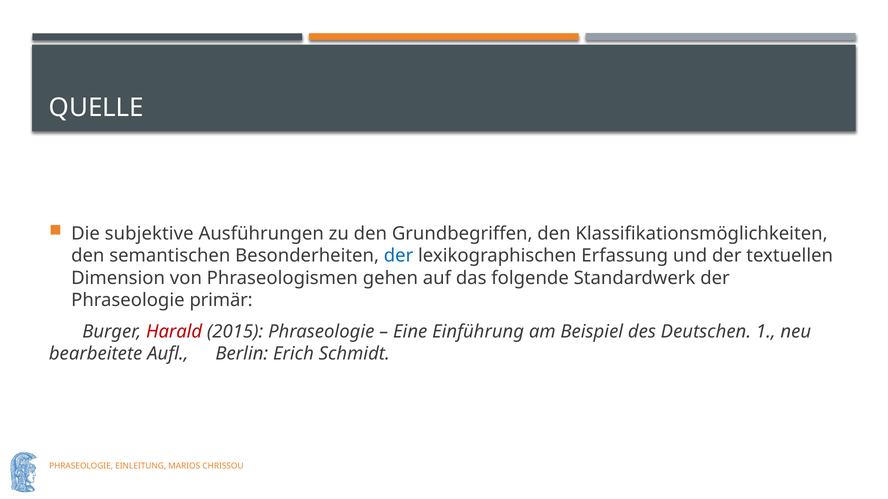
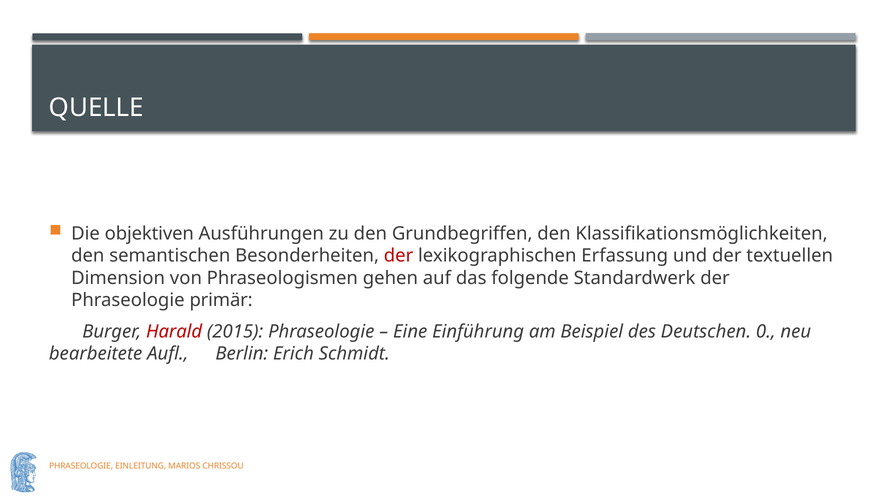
subjektive: subjektive -> objektiven
der at (399, 256) colour: blue -> red
1: 1 -> 0
